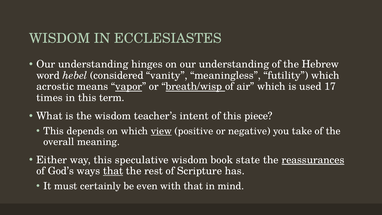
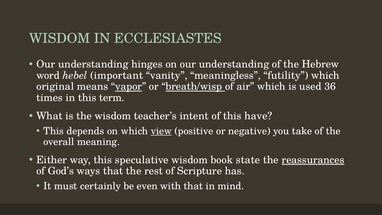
considered: considered -> important
acrostic: acrostic -> original
17: 17 -> 36
piece: piece -> have
that at (113, 171) underline: present -> none
